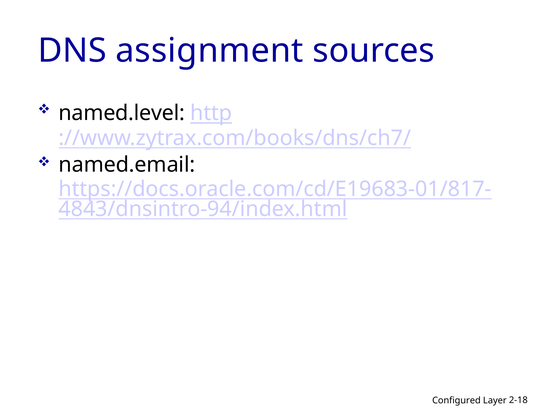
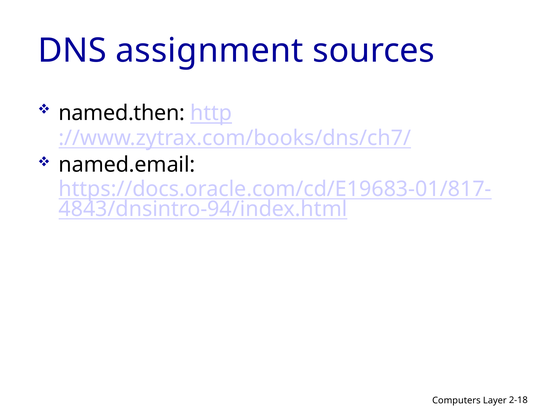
named.level: named.level -> named.then
Configured: Configured -> Computers
